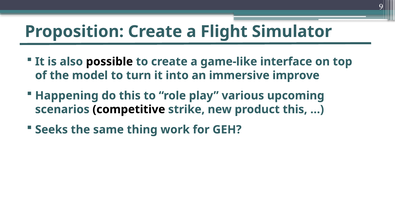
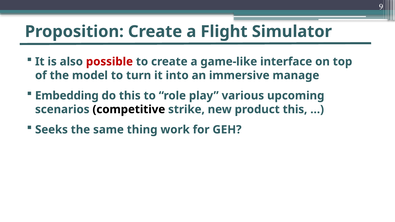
possible colour: black -> red
improve: improve -> manage
Happening: Happening -> Embedding
